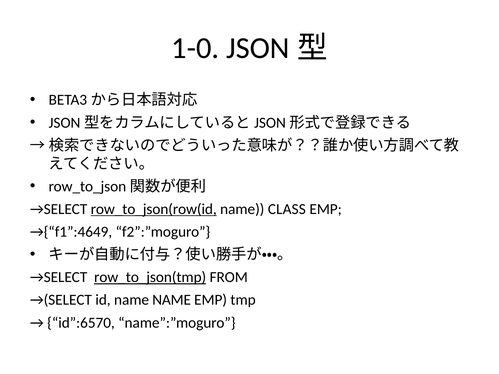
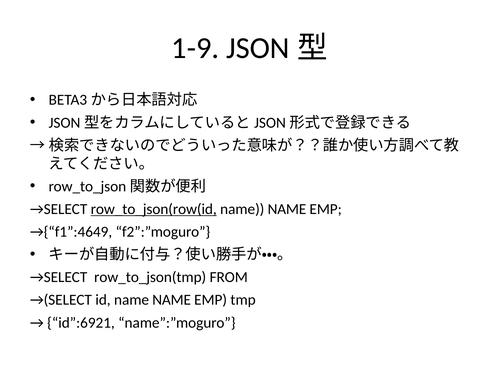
1-0: 1-0 -> 1-9
CLASS at (287, 209): CLASS -> NAME
row_to_json(tmp underline: present -> none
id”:6570: id”:6570 -> id”:6921
